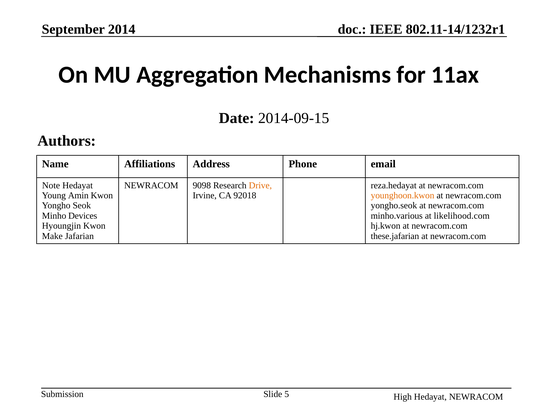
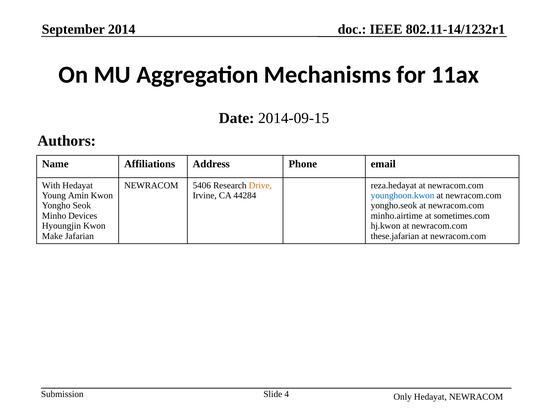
Note: Note -> With
9098: 9098 -> 5406
92018: 92018 -> 44284
younghoon.kwon colour: orange -> blue
minho.various: minho.various -> minho.airtime
likelihood.com: likelihood.com -> sometimes.com
5: 5 -> 4
High: High -> Only
